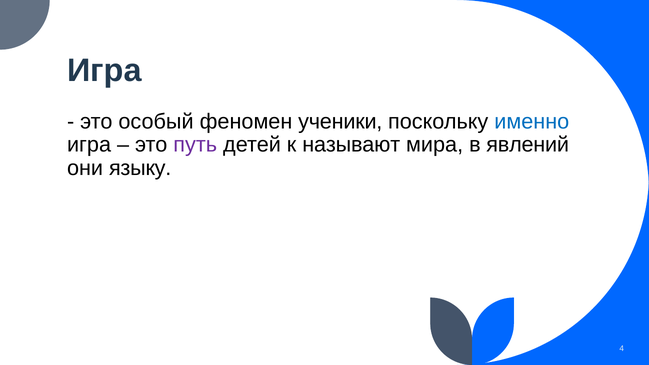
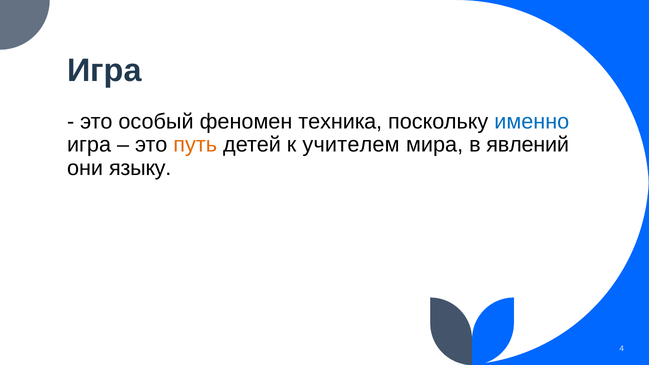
ученики: ученики -> техника
путь colour: purple -> orange
называют: называют -> учителем
